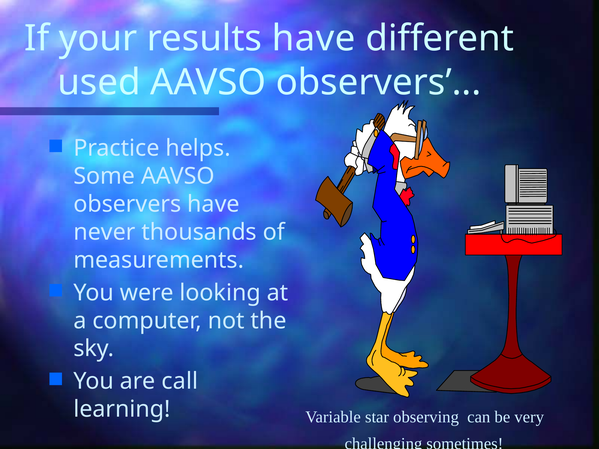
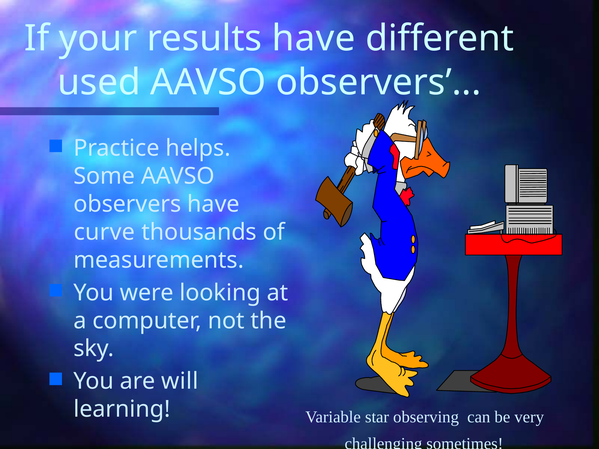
never: never -> curve
call: call -> will
